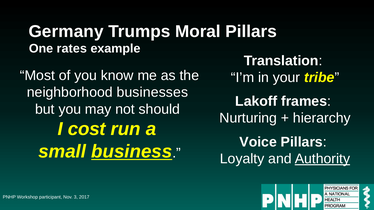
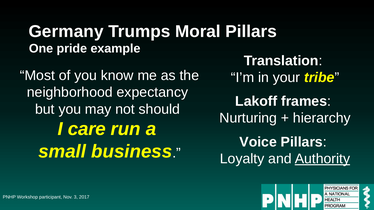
rates: rates -> pride
businesses: businesses -> expectancy
cost: cost -> care
business underline: present -> none
